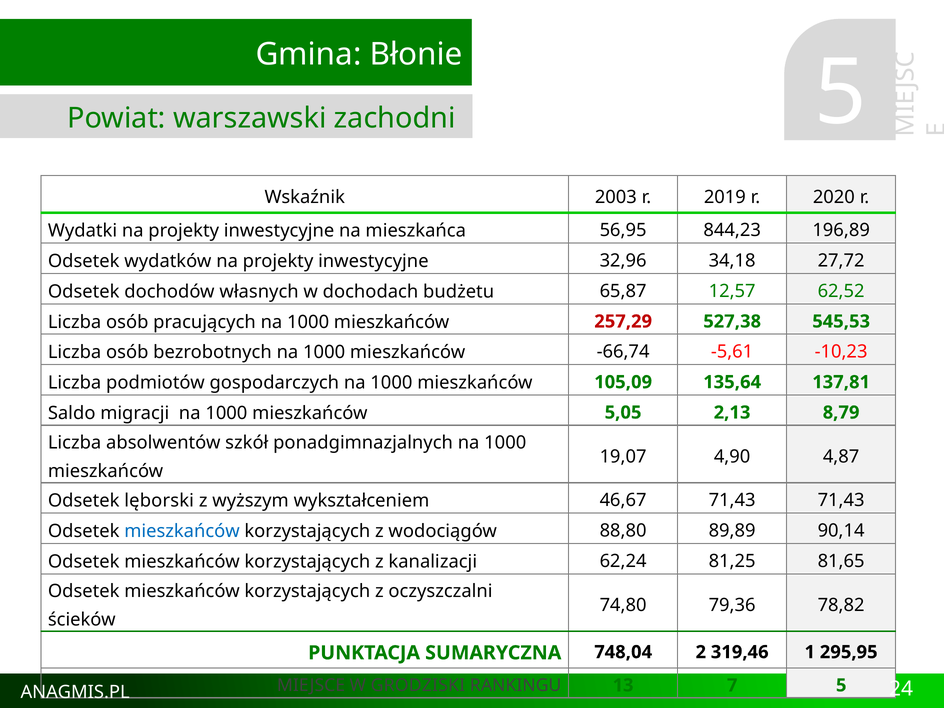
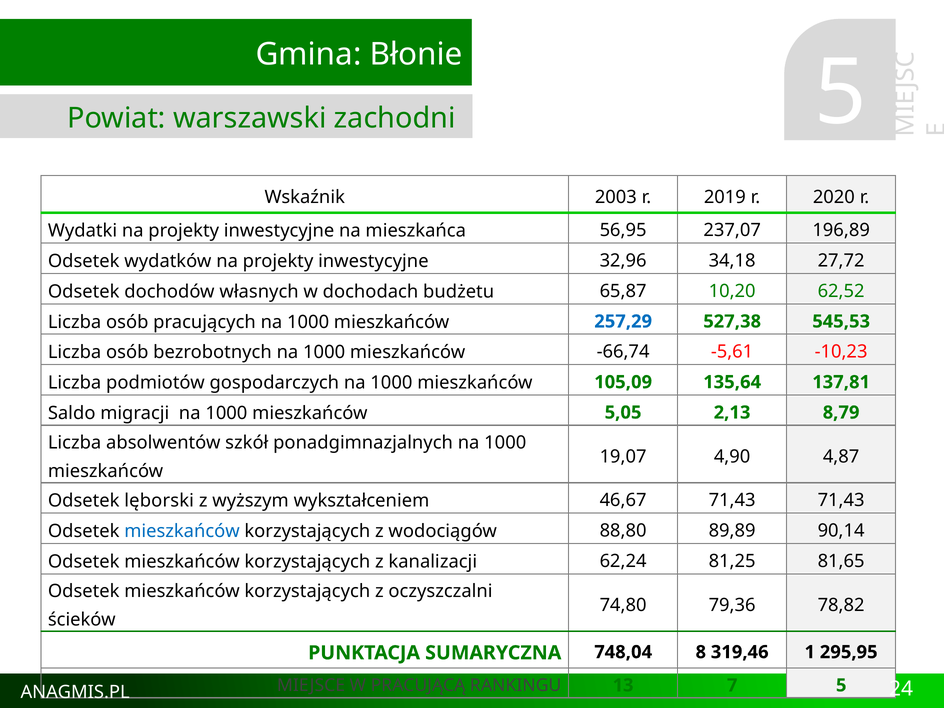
844,23: 844,23 -> 237,07
12,57: 12,57 -> 10,20
257,29 colour: red -> blue
2: 2 -> 8
GRODZISKI: GRODZISKI -> PRACUJĄCĄ
